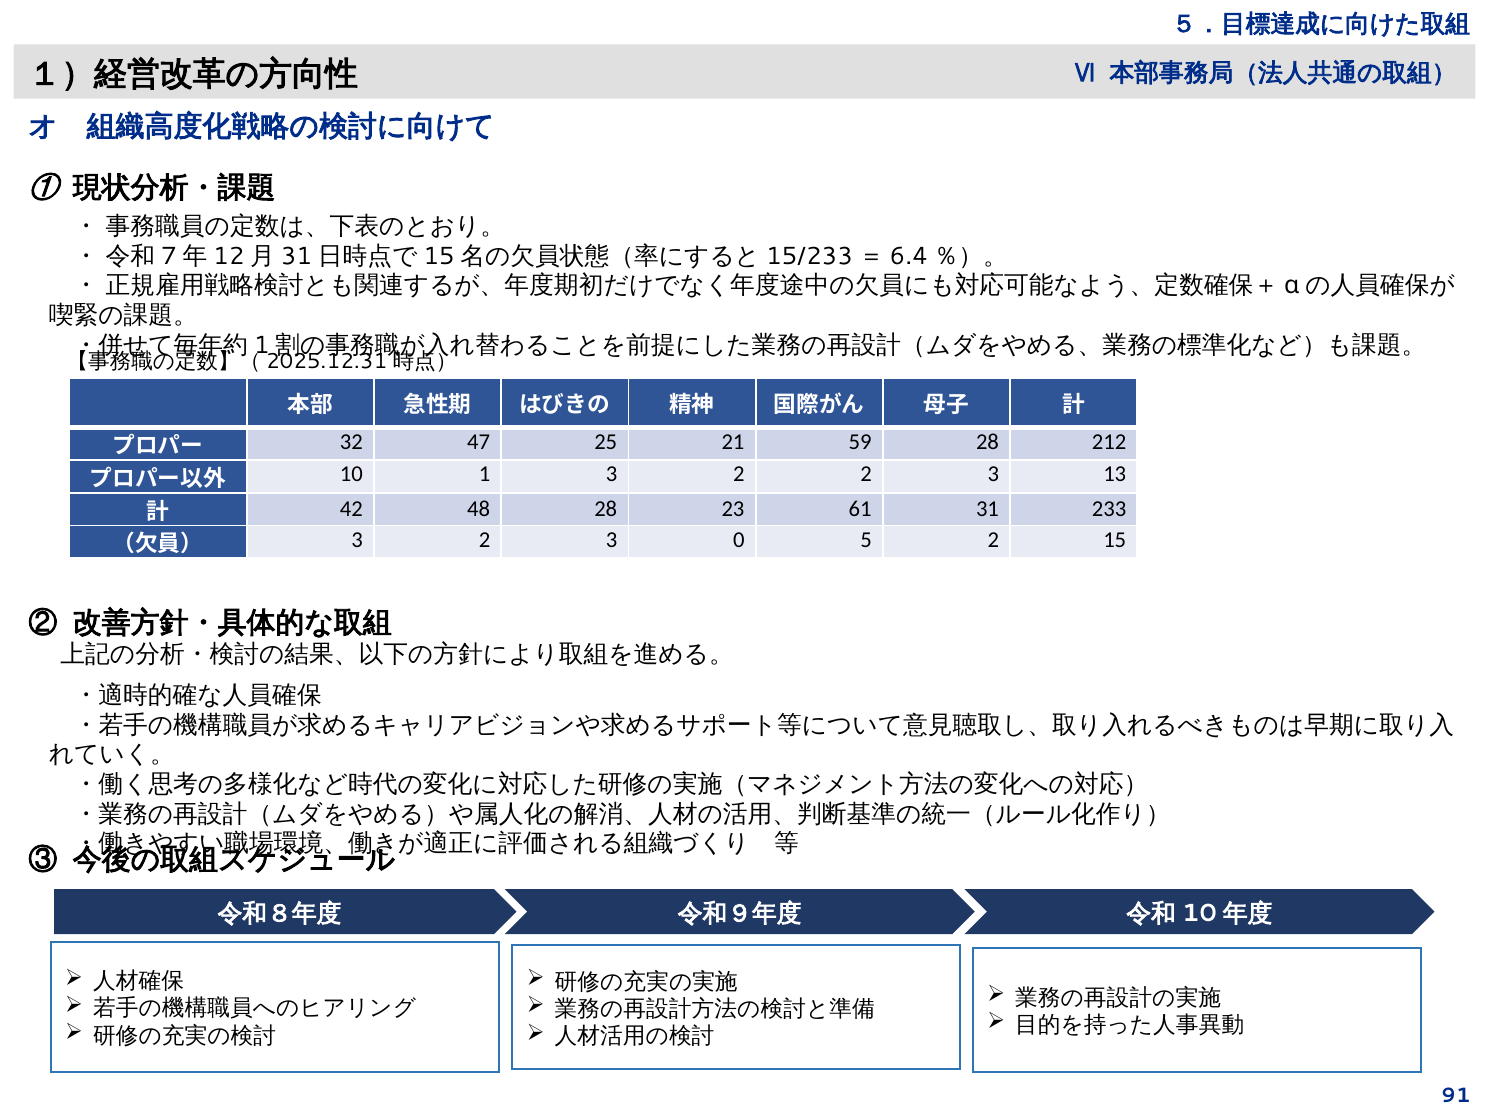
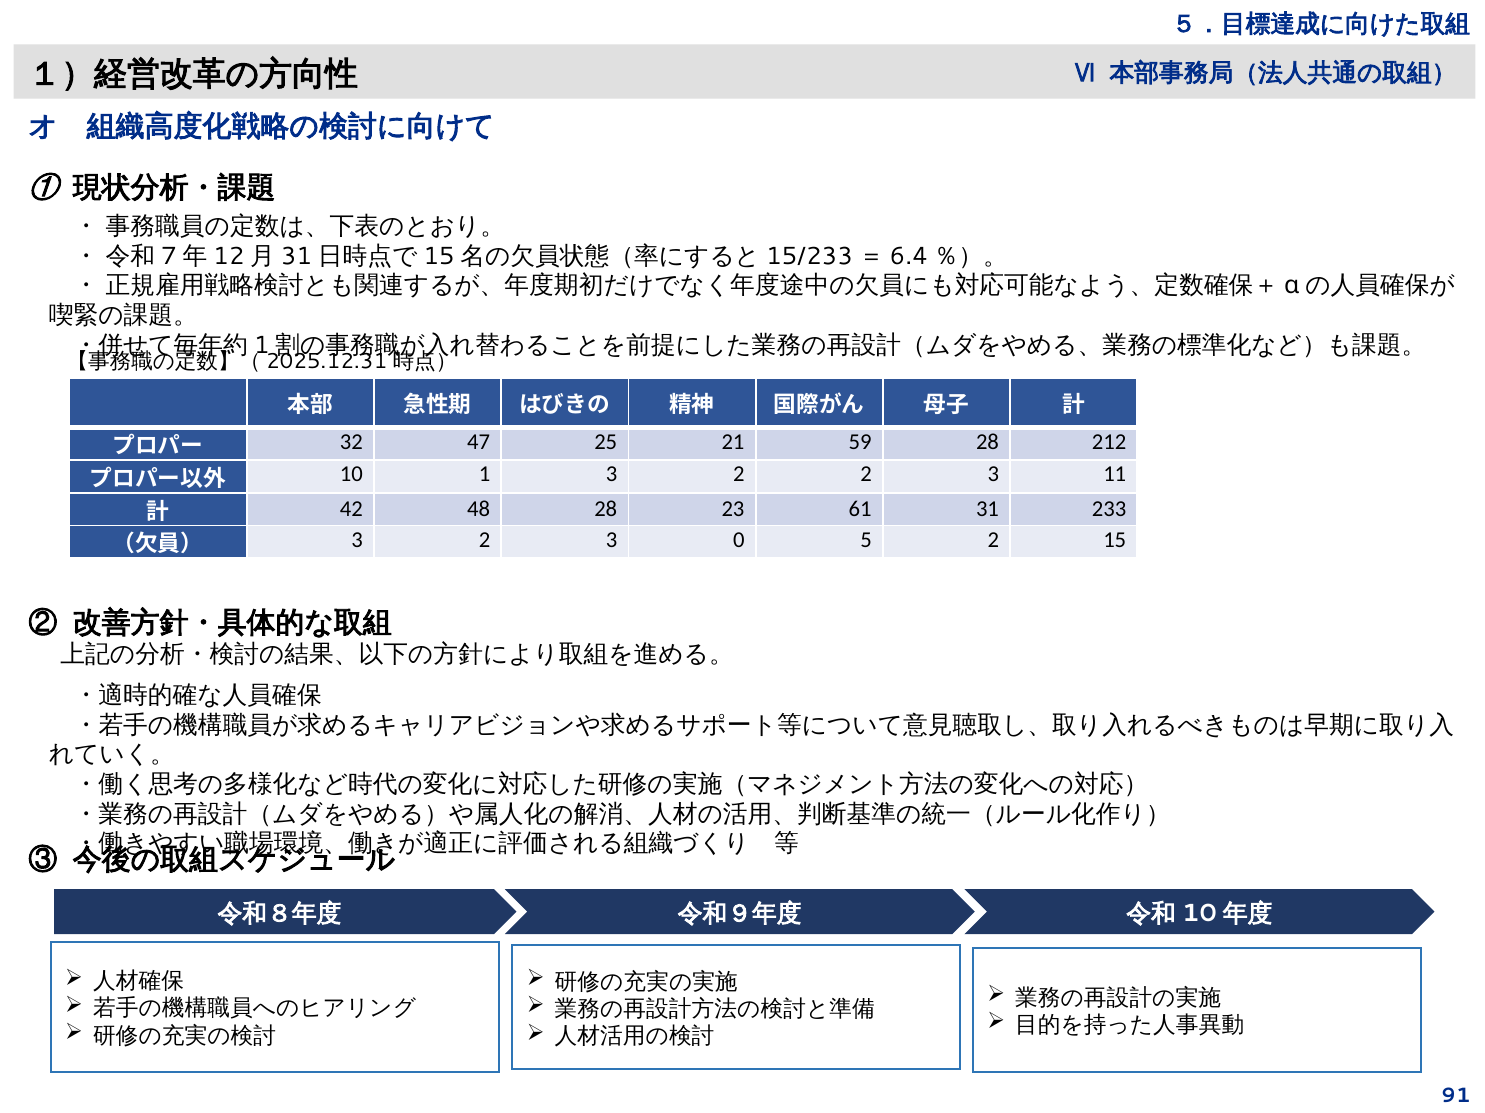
13: 13 -> 11
